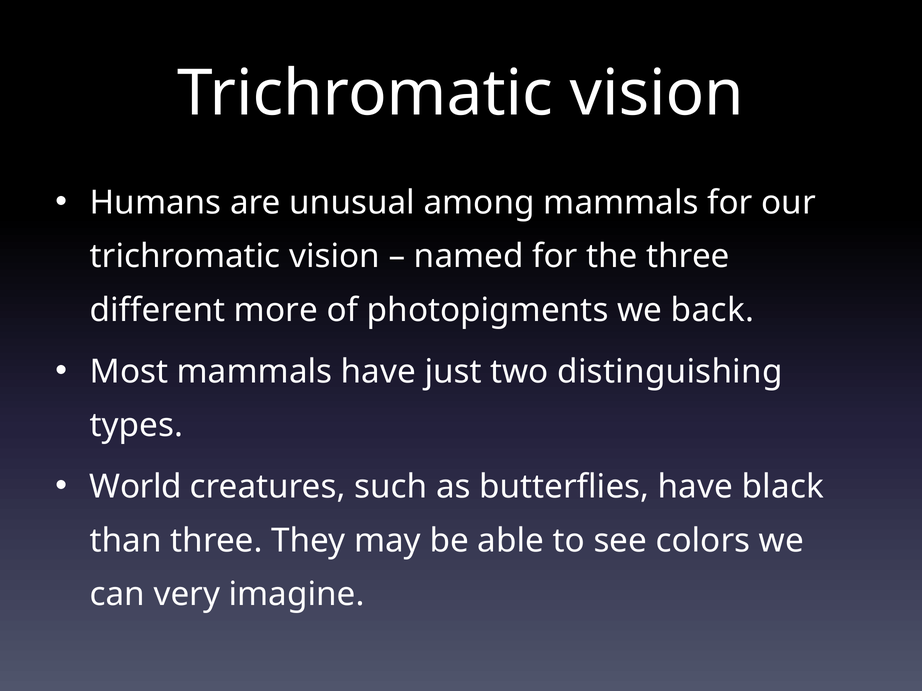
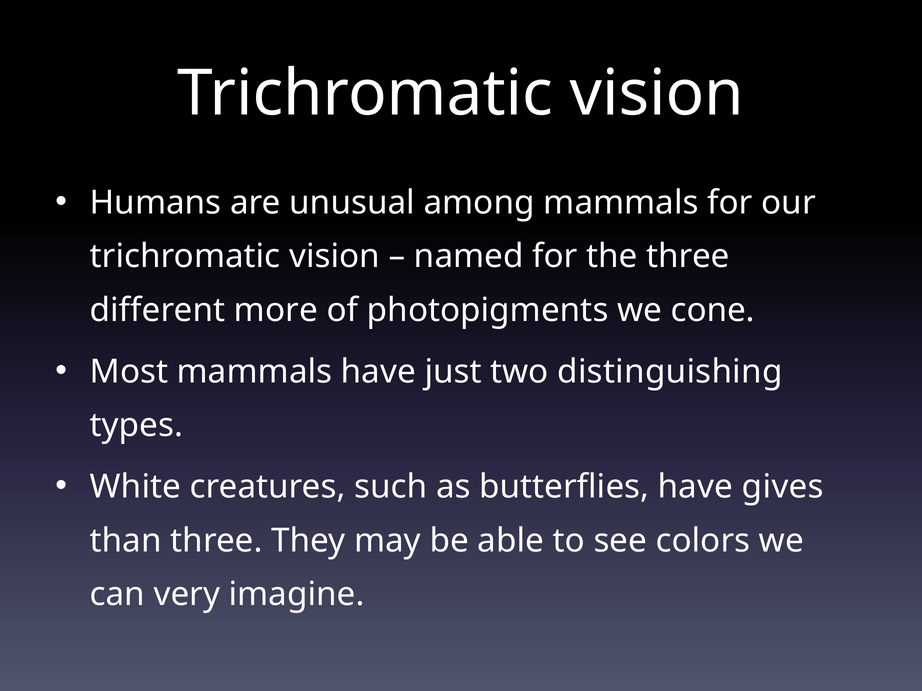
back: back -> cone
World: World -> White
black: black -> gives
